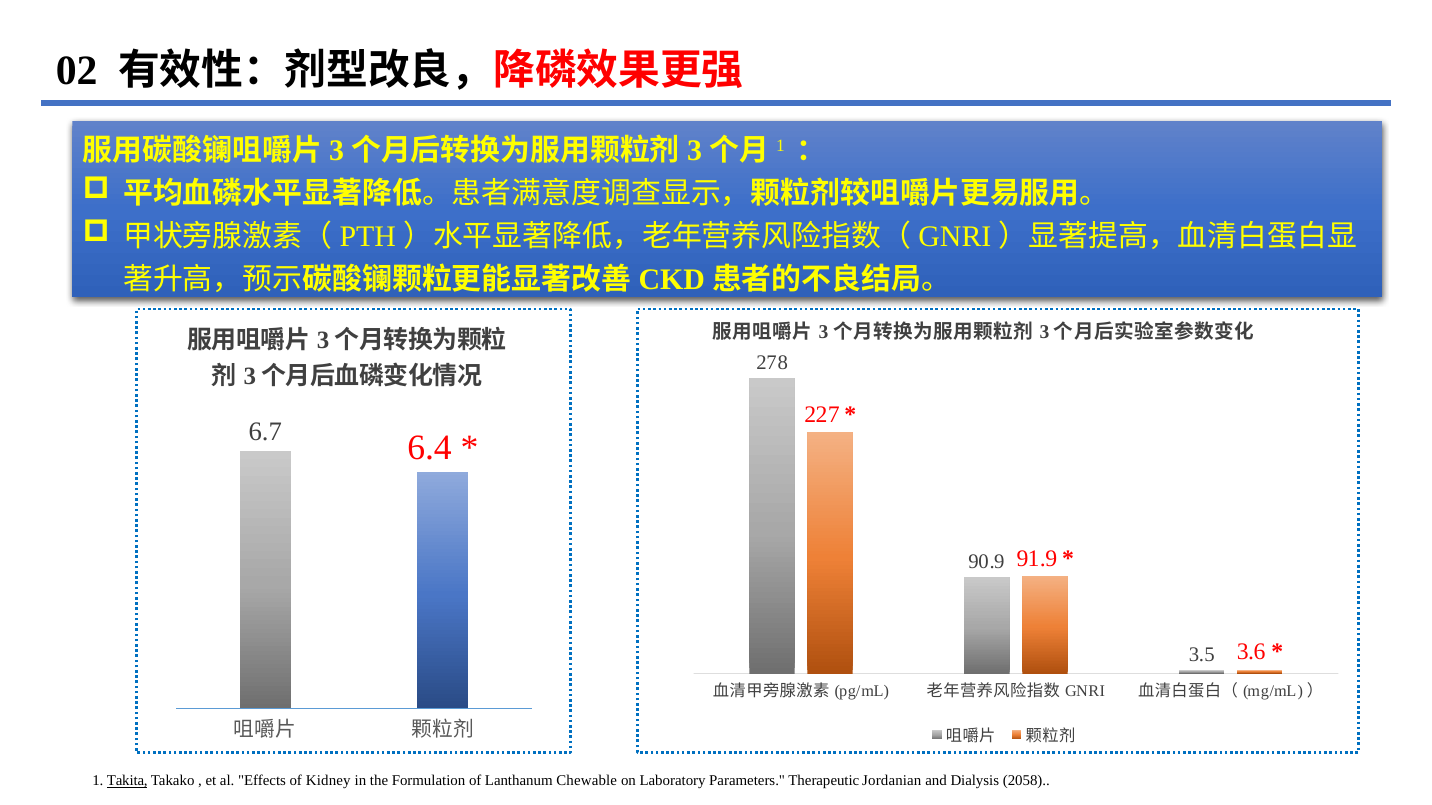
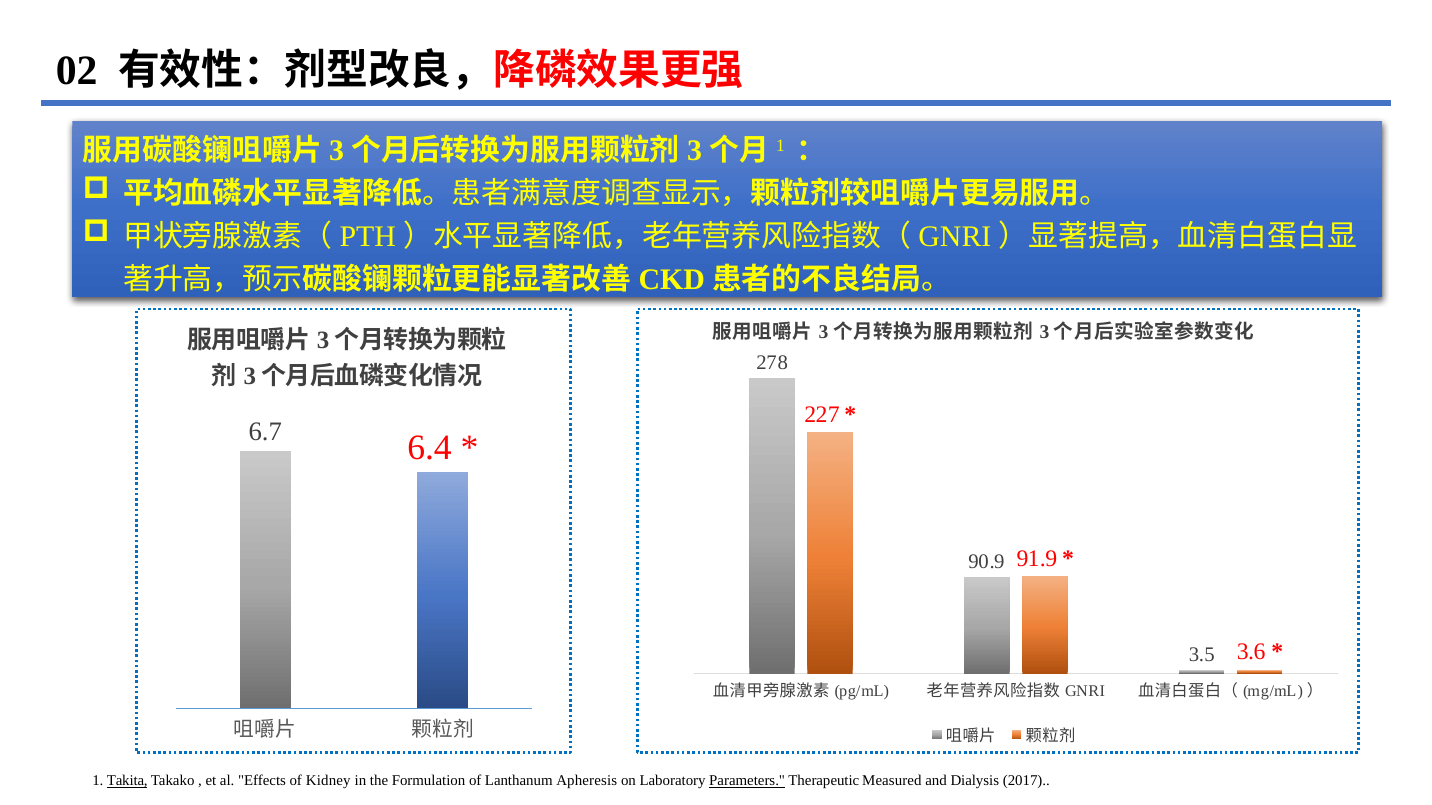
Chewable: Chewable -> Apheresis
Parameters underline: none -> present
Jordanian: Jordanian -> Measured
2058: 2058 -> 2017
